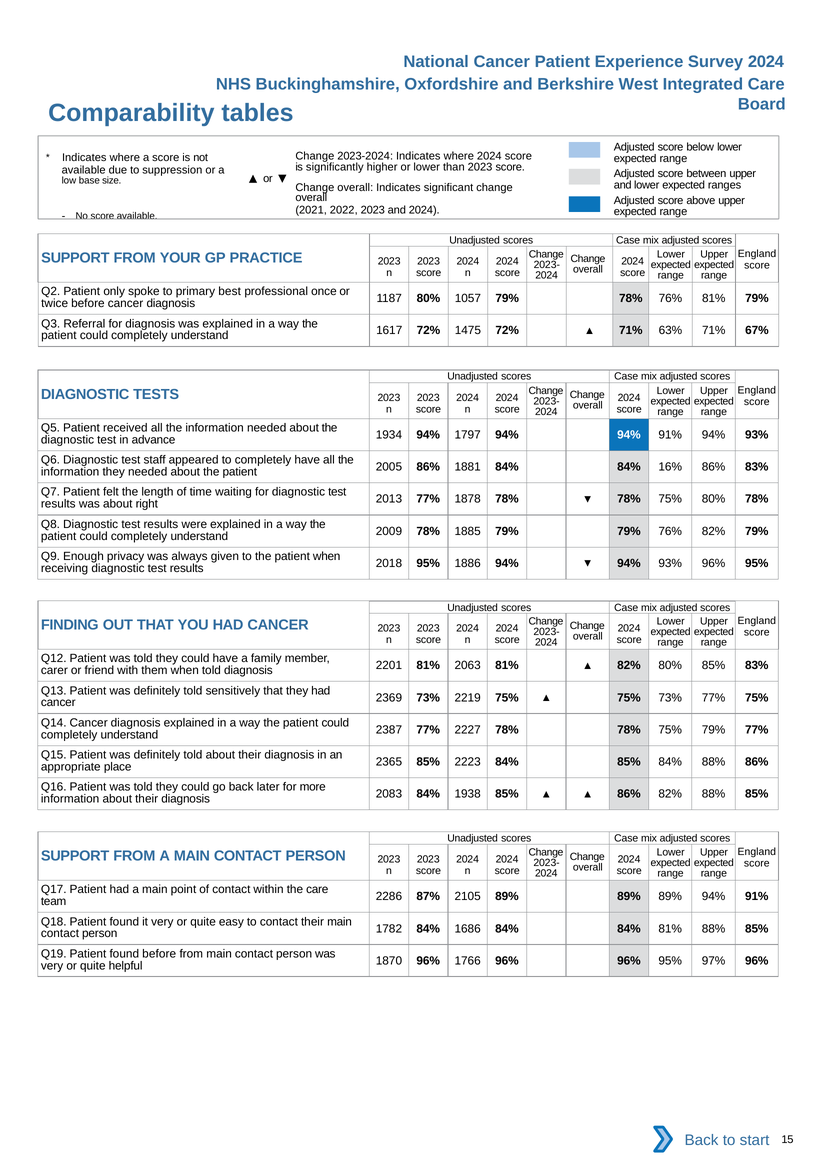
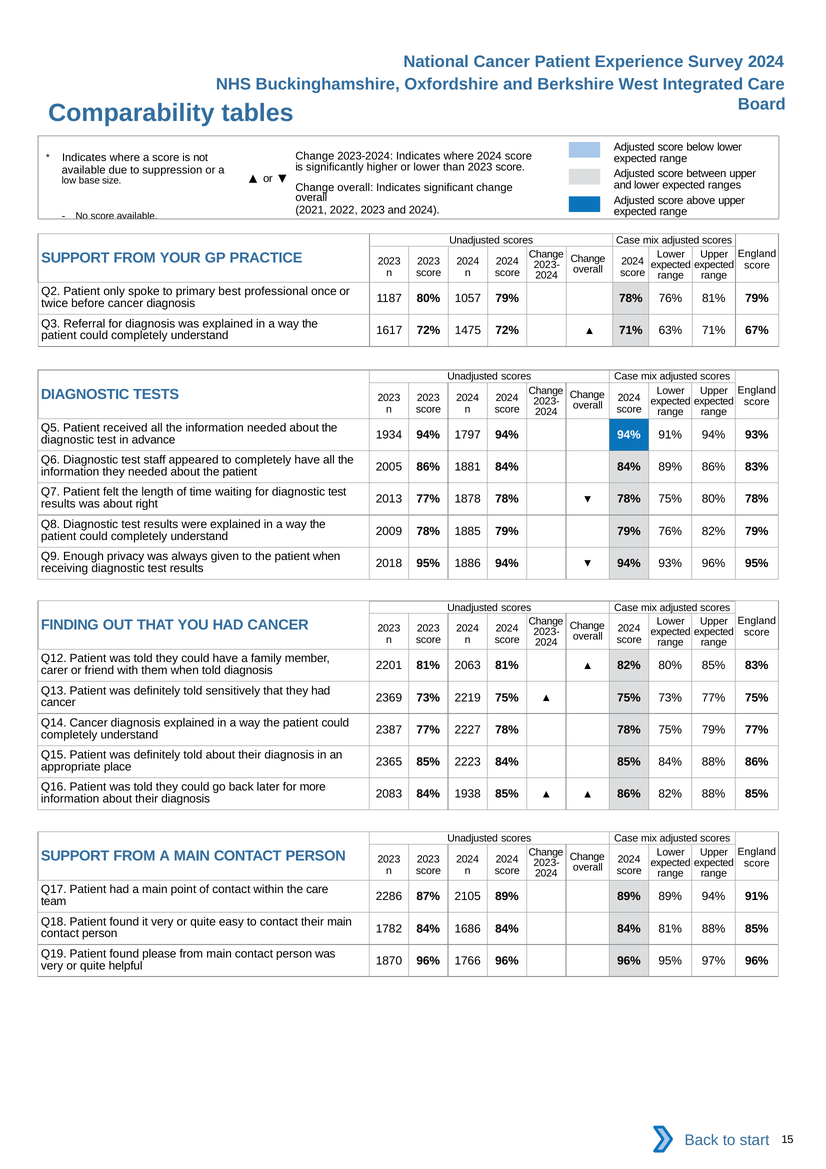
84% 16%: 16% -> 89%
found before: before -> please
